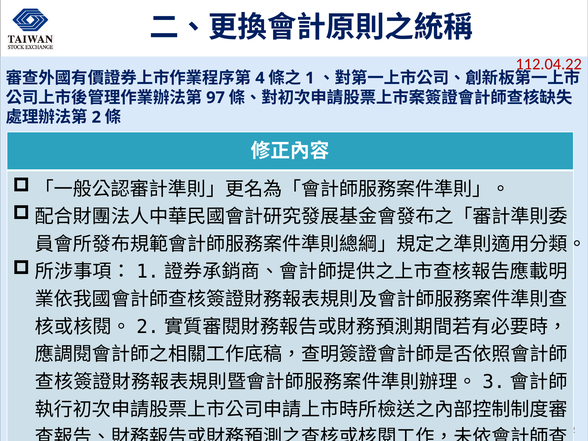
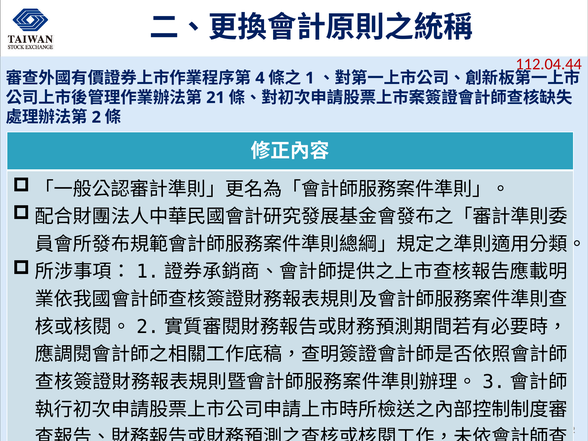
112.04.22: 112.04.22 -> 112.04.44
97: 97 -> 21
